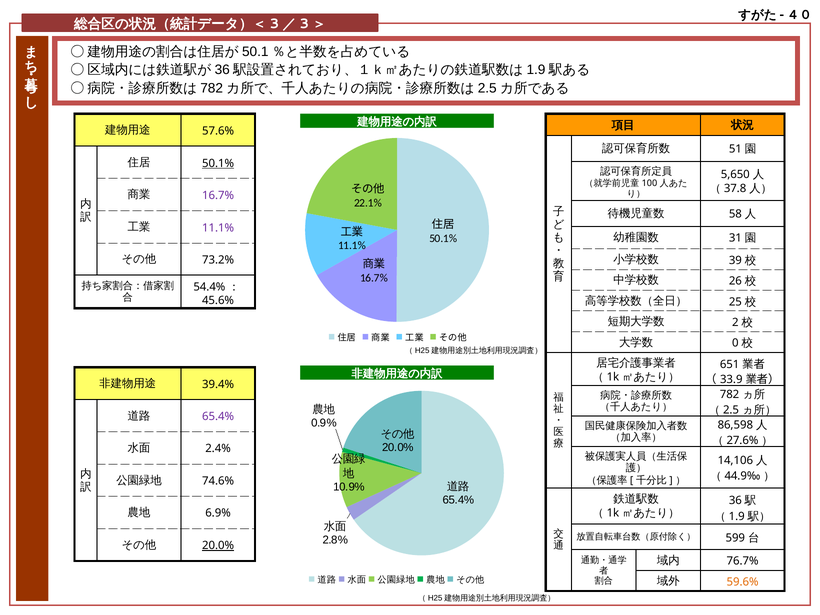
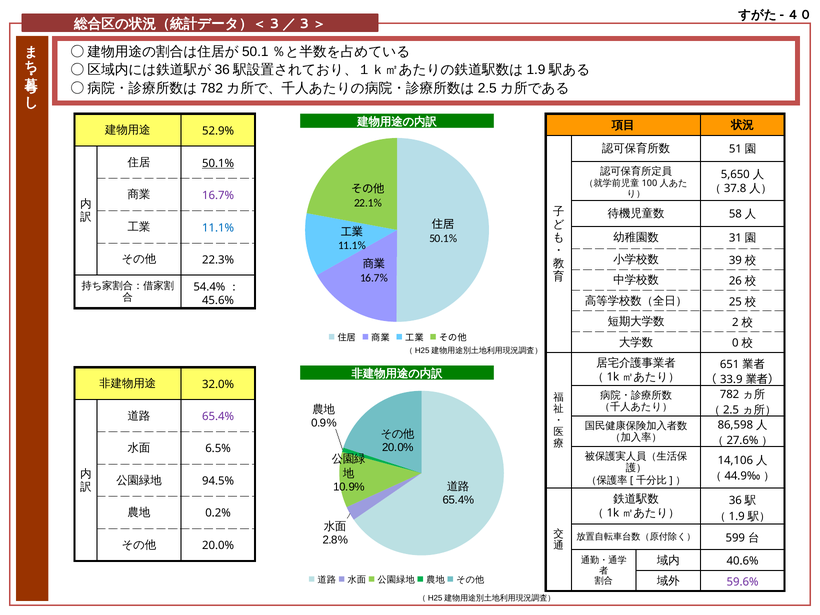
57.6%: 57.6% -> 52.9%
11.1% at (218, 228) colour: purple -> blue
73.2%: 73.2% -> 22.3%
39.4%: 39.4% -> 32.0%
2.4%: 2.4% -> 6.5%
74.6%: 74.6% -> 94.5%
6.9%: 6.9% -> 0.2%
20.0% at (218, 546) underline: present -> none
76.7%: 76.7% -> 40.6%
59.6% colour: orange -> purple
